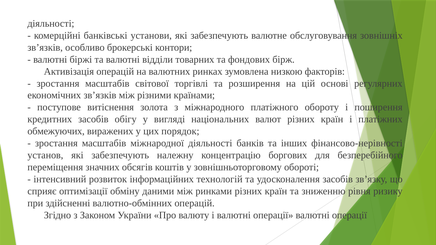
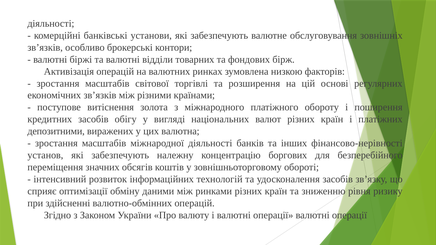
обмежуючих: обмежуючих -> депозитними
порядок: порядок -> валютна
